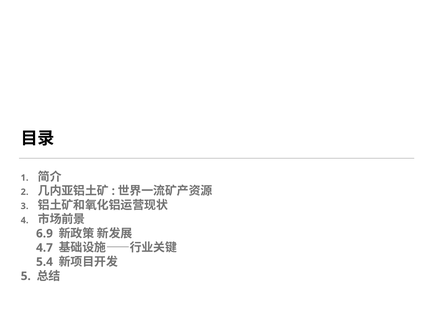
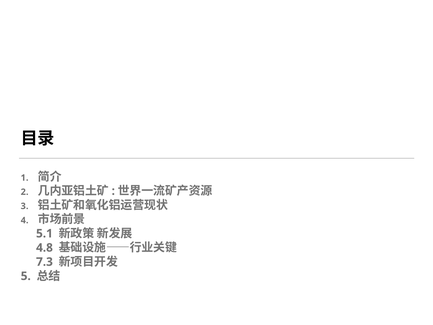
6.9: 6.9 -> 5.1
4.7: 4.7 -> 4.8
5.4: 5.4 -> 7.3
